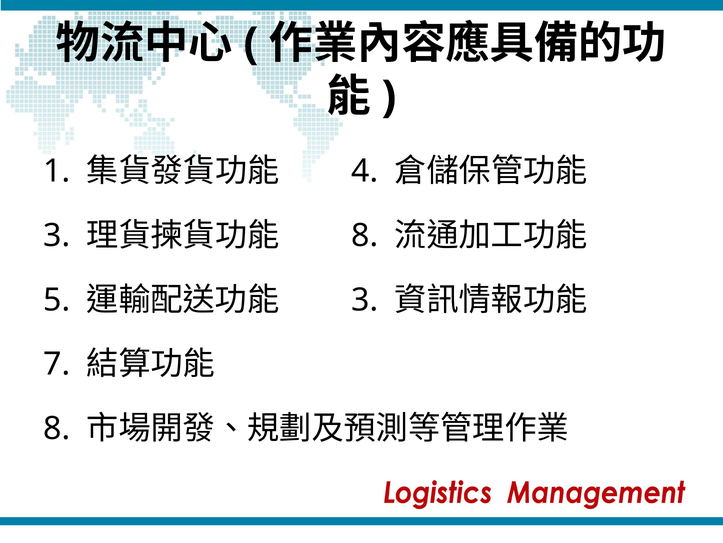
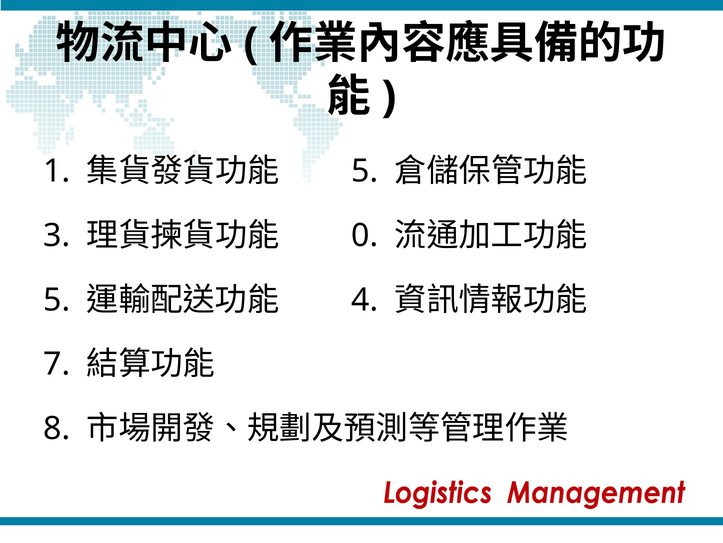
4 at (365, 171): 4 -> 5
8 at (365, 235): 8 -> 0
3 at (365, 299): 3 -> 4
